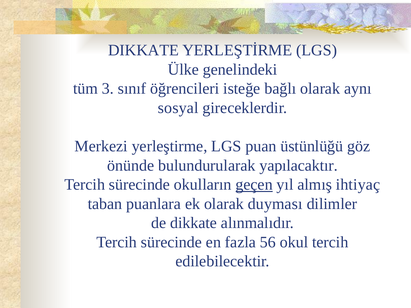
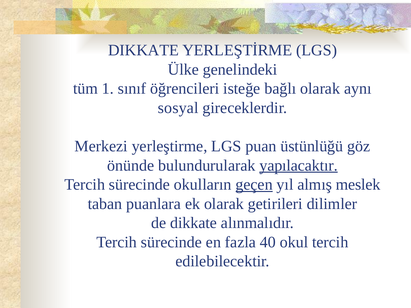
3: 3 -> 1
yapılacaktır underline: none -> present
ihtiyaç: ihtiyaç -> meslek
duyması: duyması -> getirileri
56: 56 -> 40
